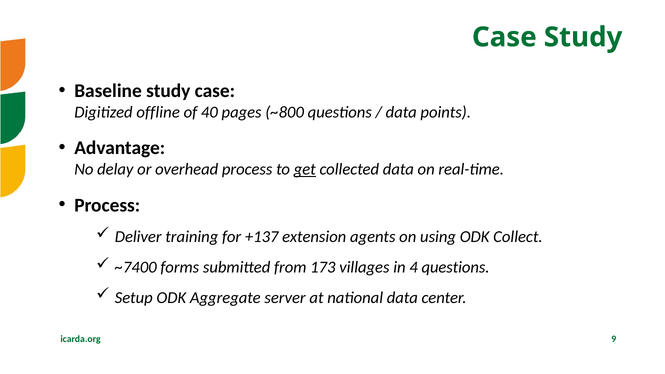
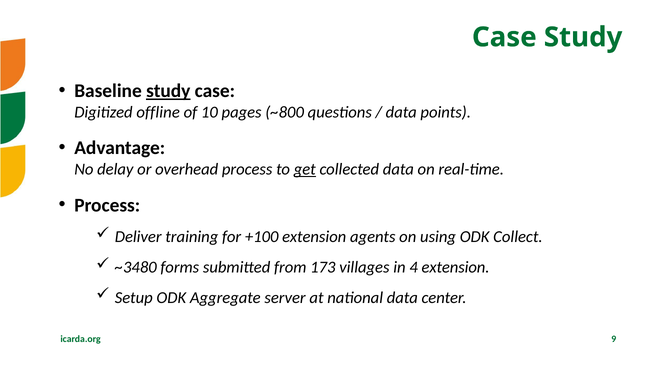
study at (168, 91) underline: none -> present
40: 40 -> 10
+137: +137 -> +100
~7400: ~7400 -> ~3480
4 questions: questions -> extension
